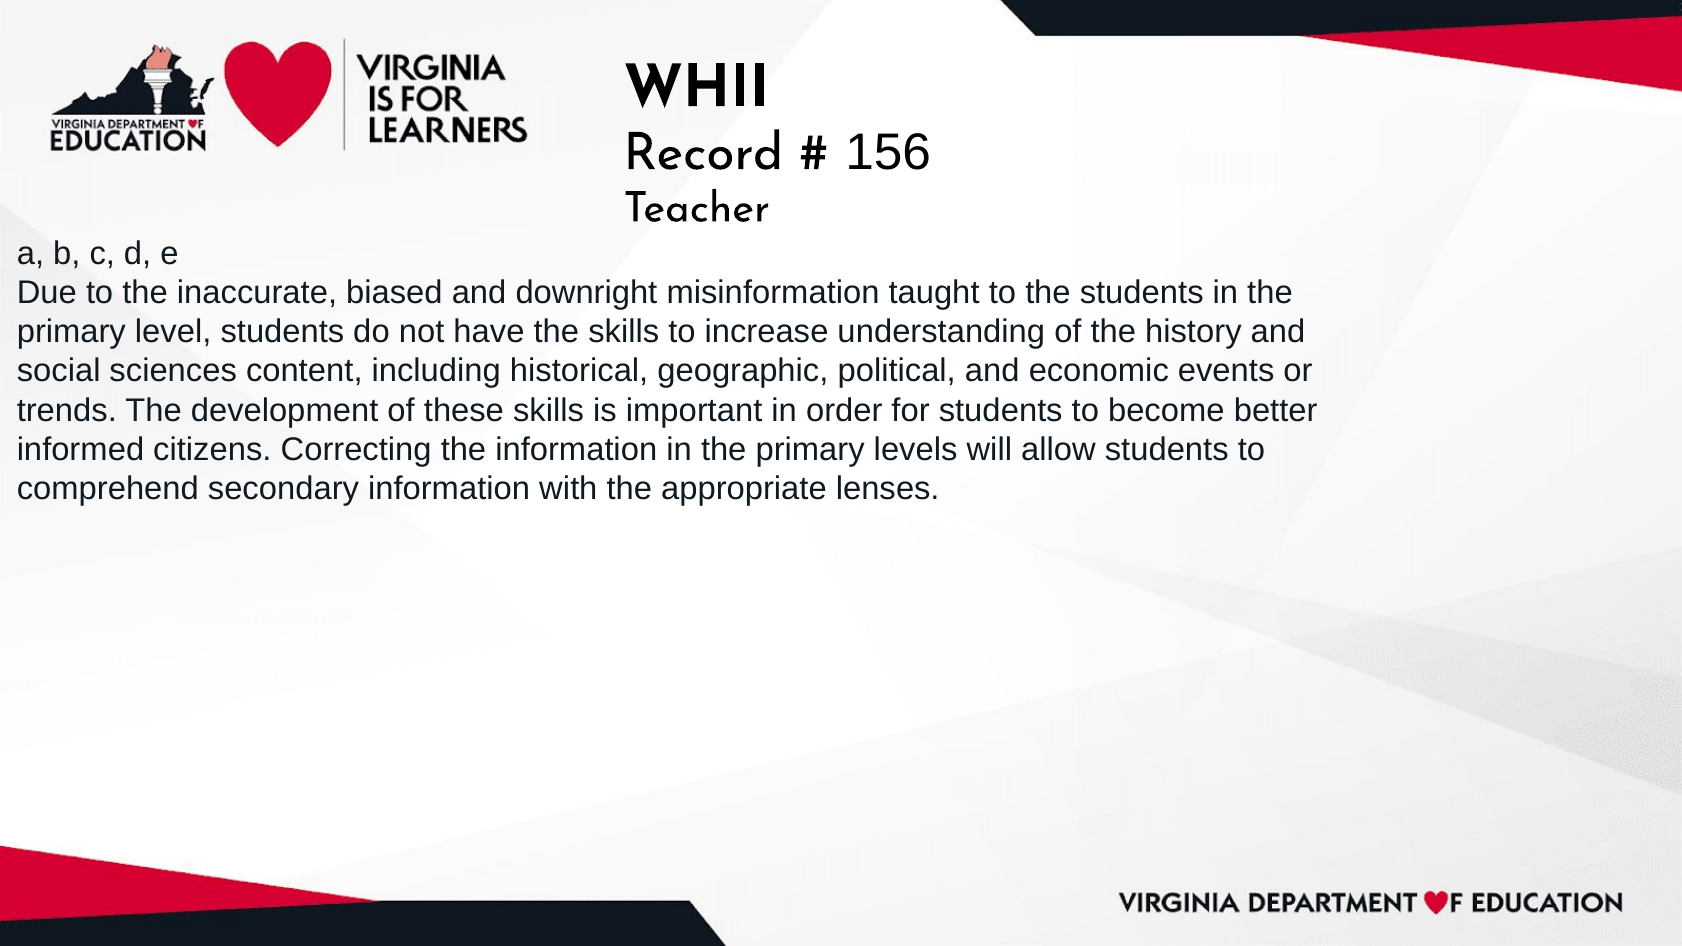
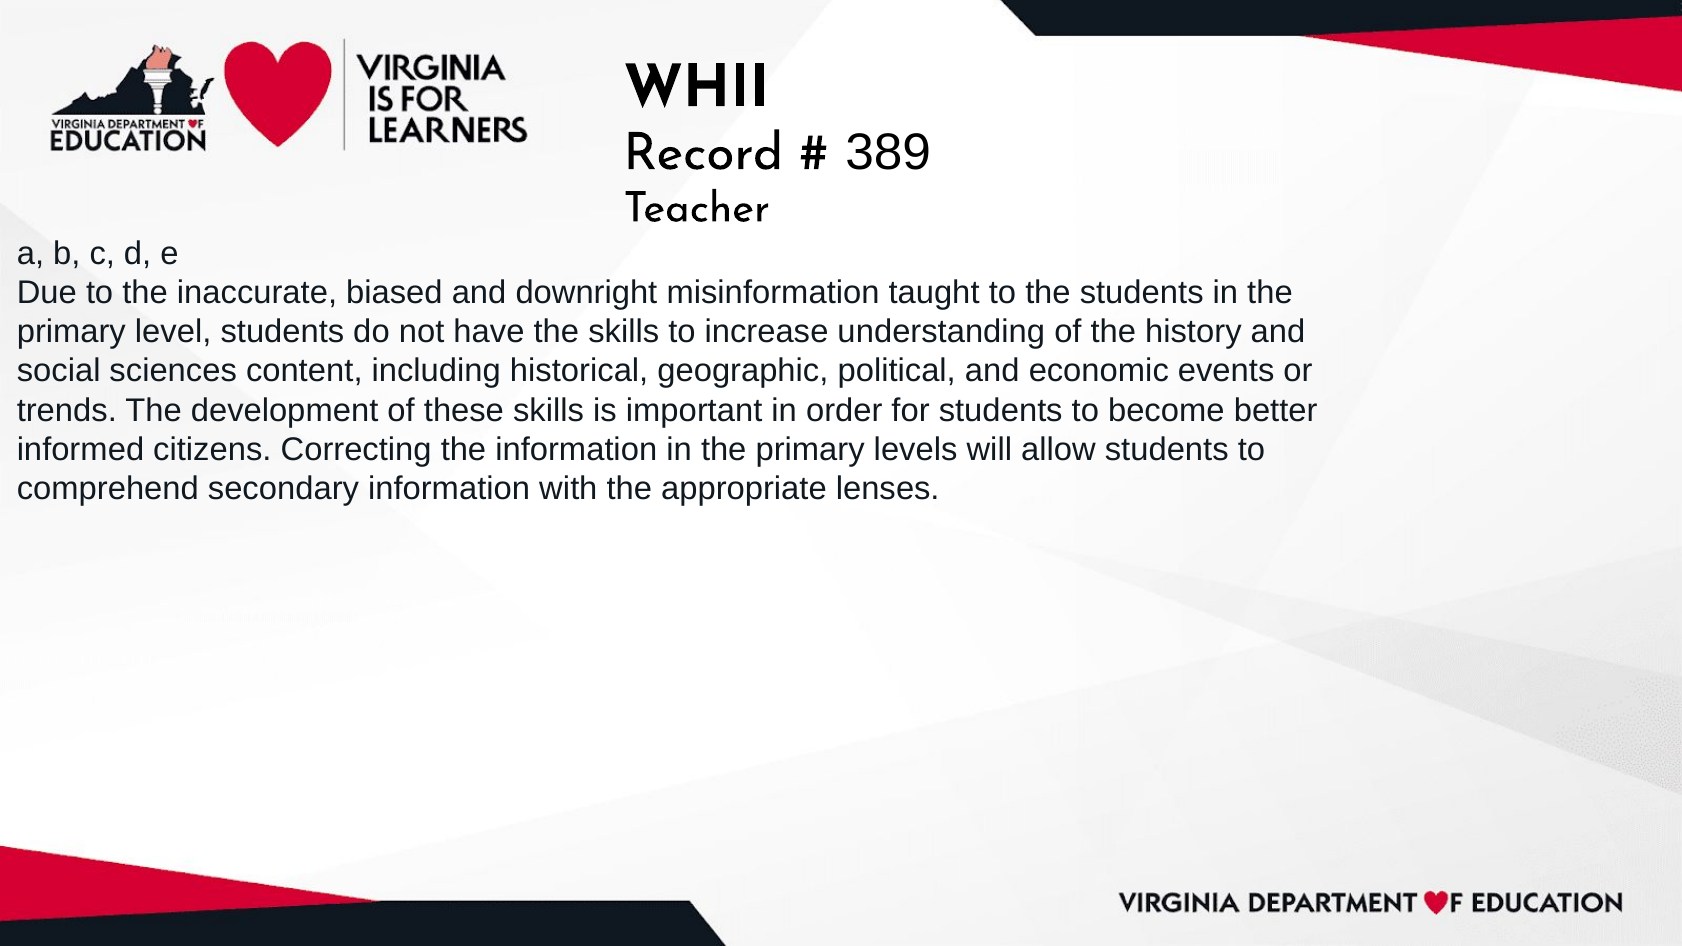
156: 156 -> 389
